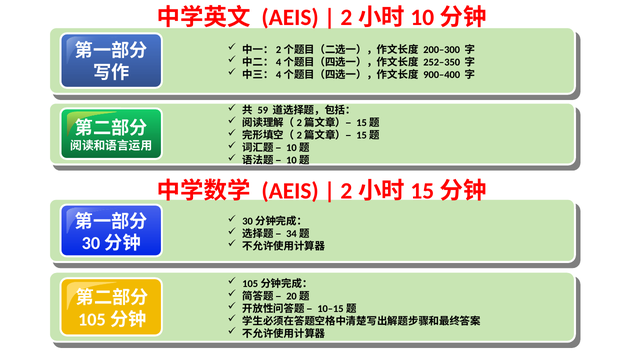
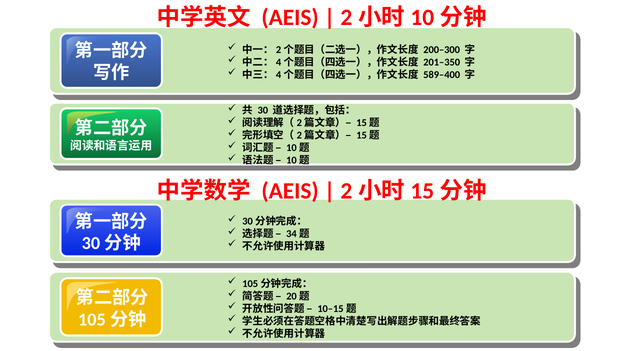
252–350: 252–350 -> 201–350
900–400: 900–400 -> 589–400
59: 59 -> 30
